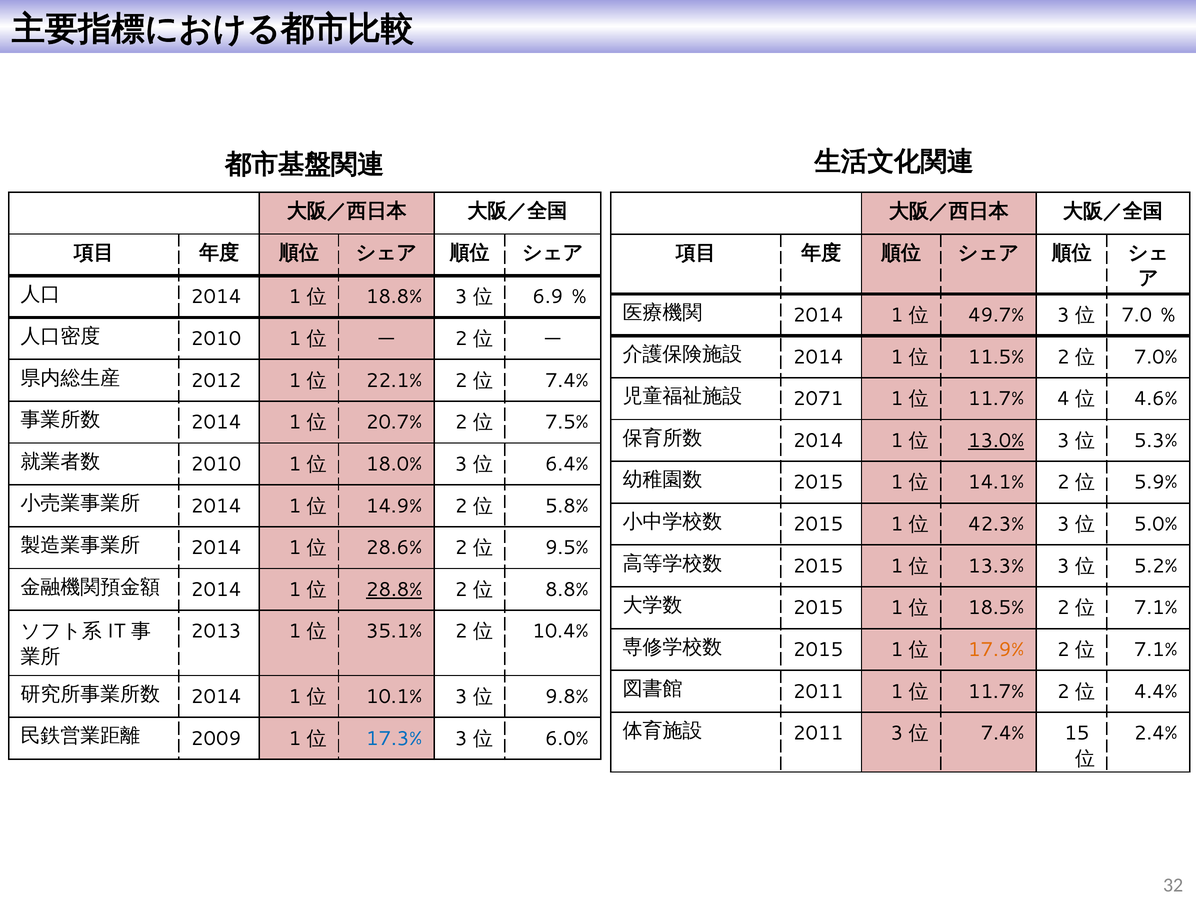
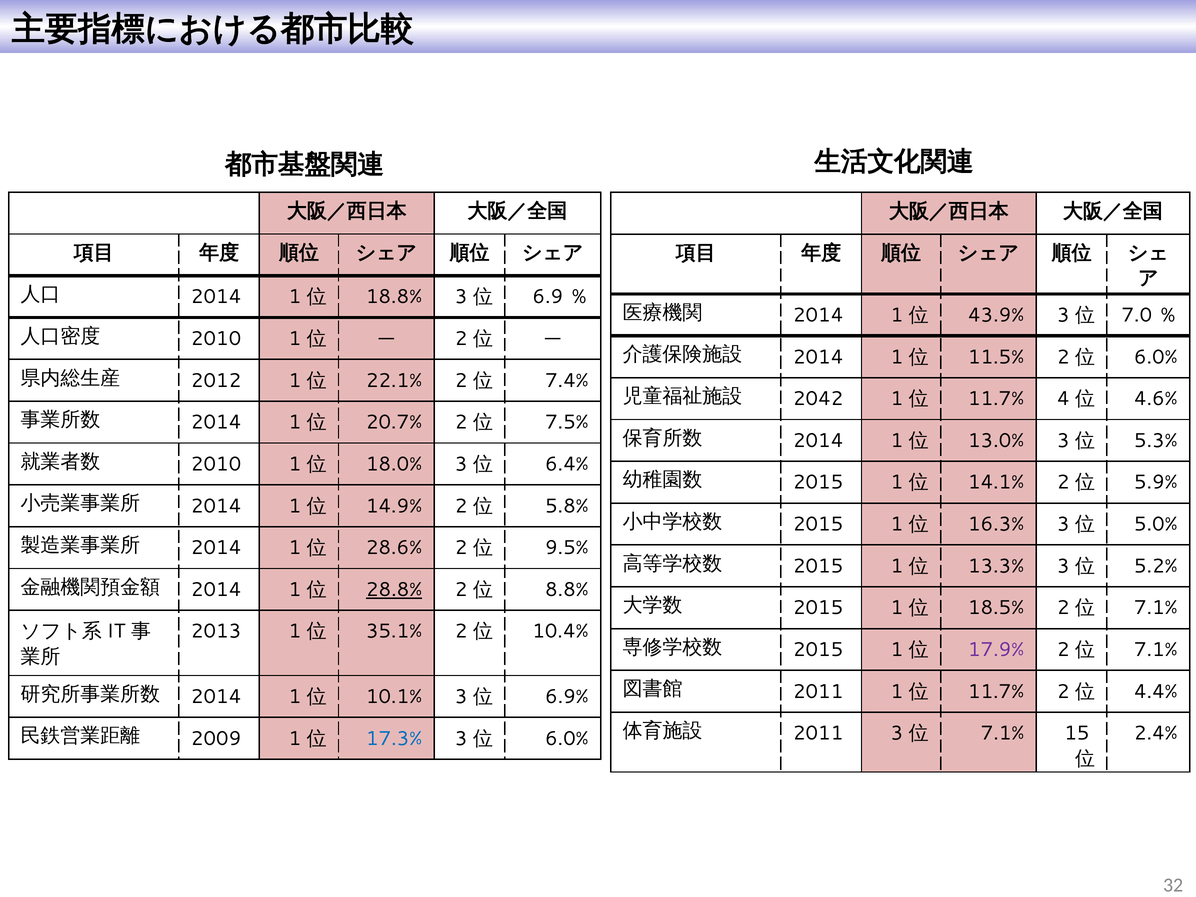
49.7%: 49.7% -> 43.9%
7.0% at (1156, 357): 7.0% -> 6.0%
2071: 2071 -> 2042
13.0% underline: present -> none
42.3%: 42.3% -> 16.3%
17.9% colour: orange -> purple
9.8%: 9.8% -> 6.9%
7.4% at (1003, 733): 7.4% -> 7.1%
